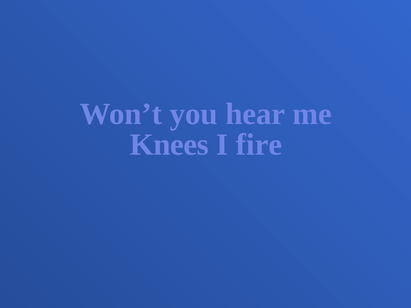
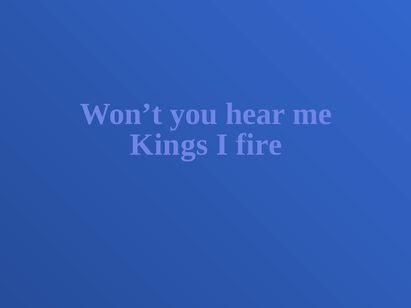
Knees: Knees -> Kings
